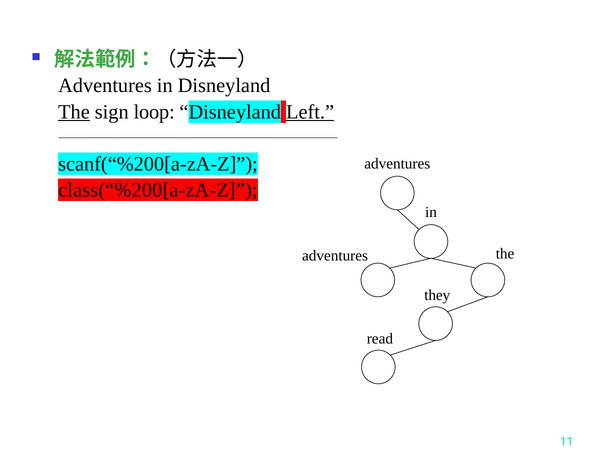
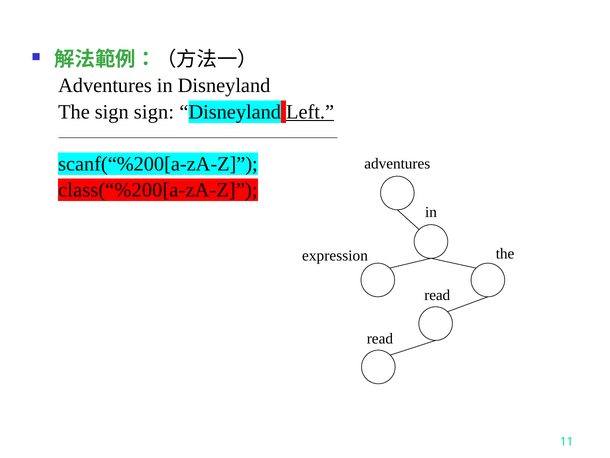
The at (74, 112) underline: present -> none
sign loop: loop -> sign
adventures at (335, 256): adventures -> expression
they at (437, 295): they -> read
